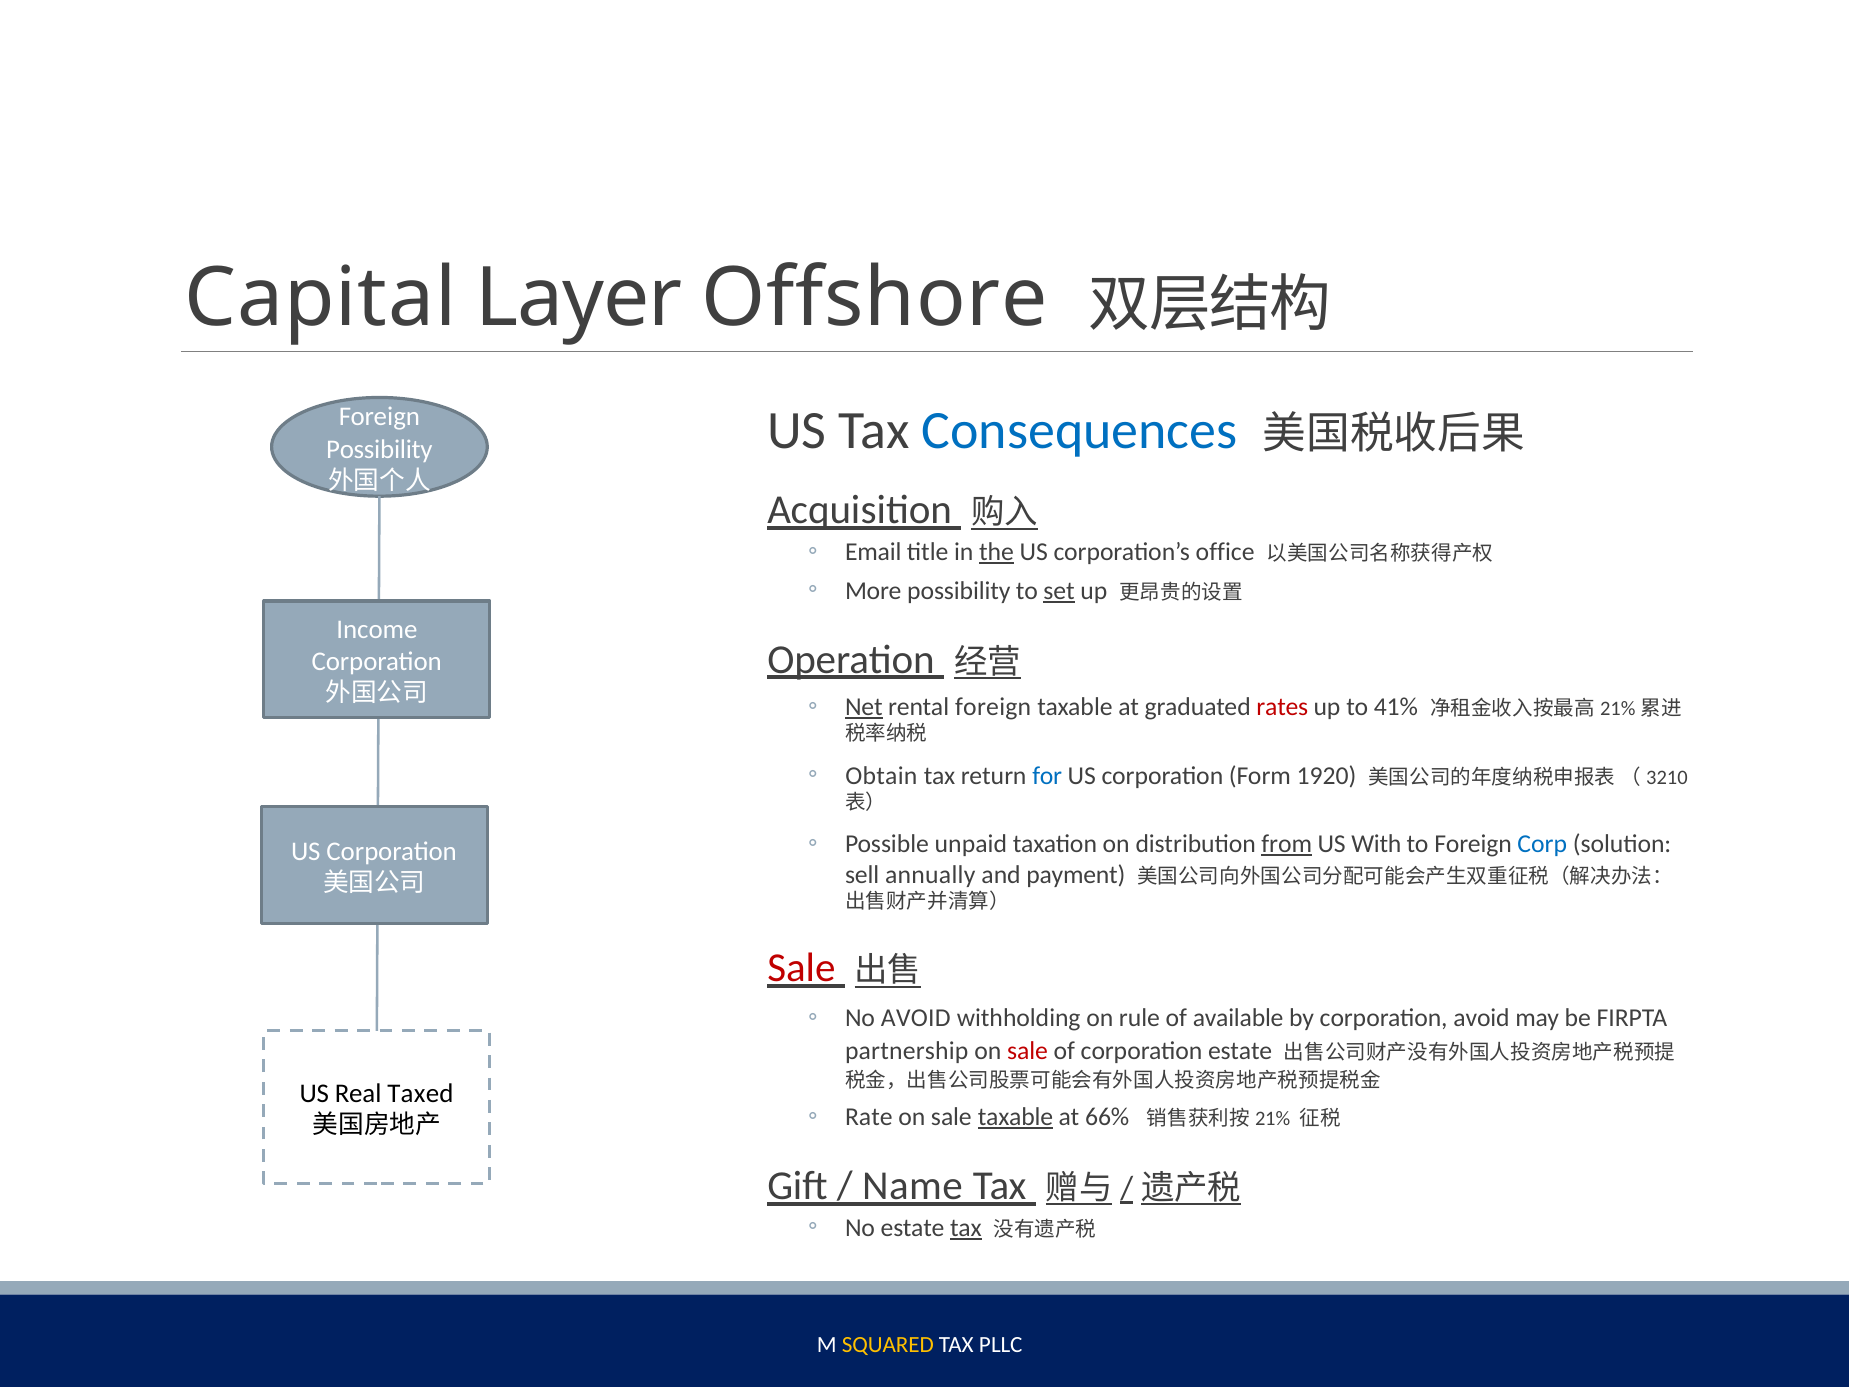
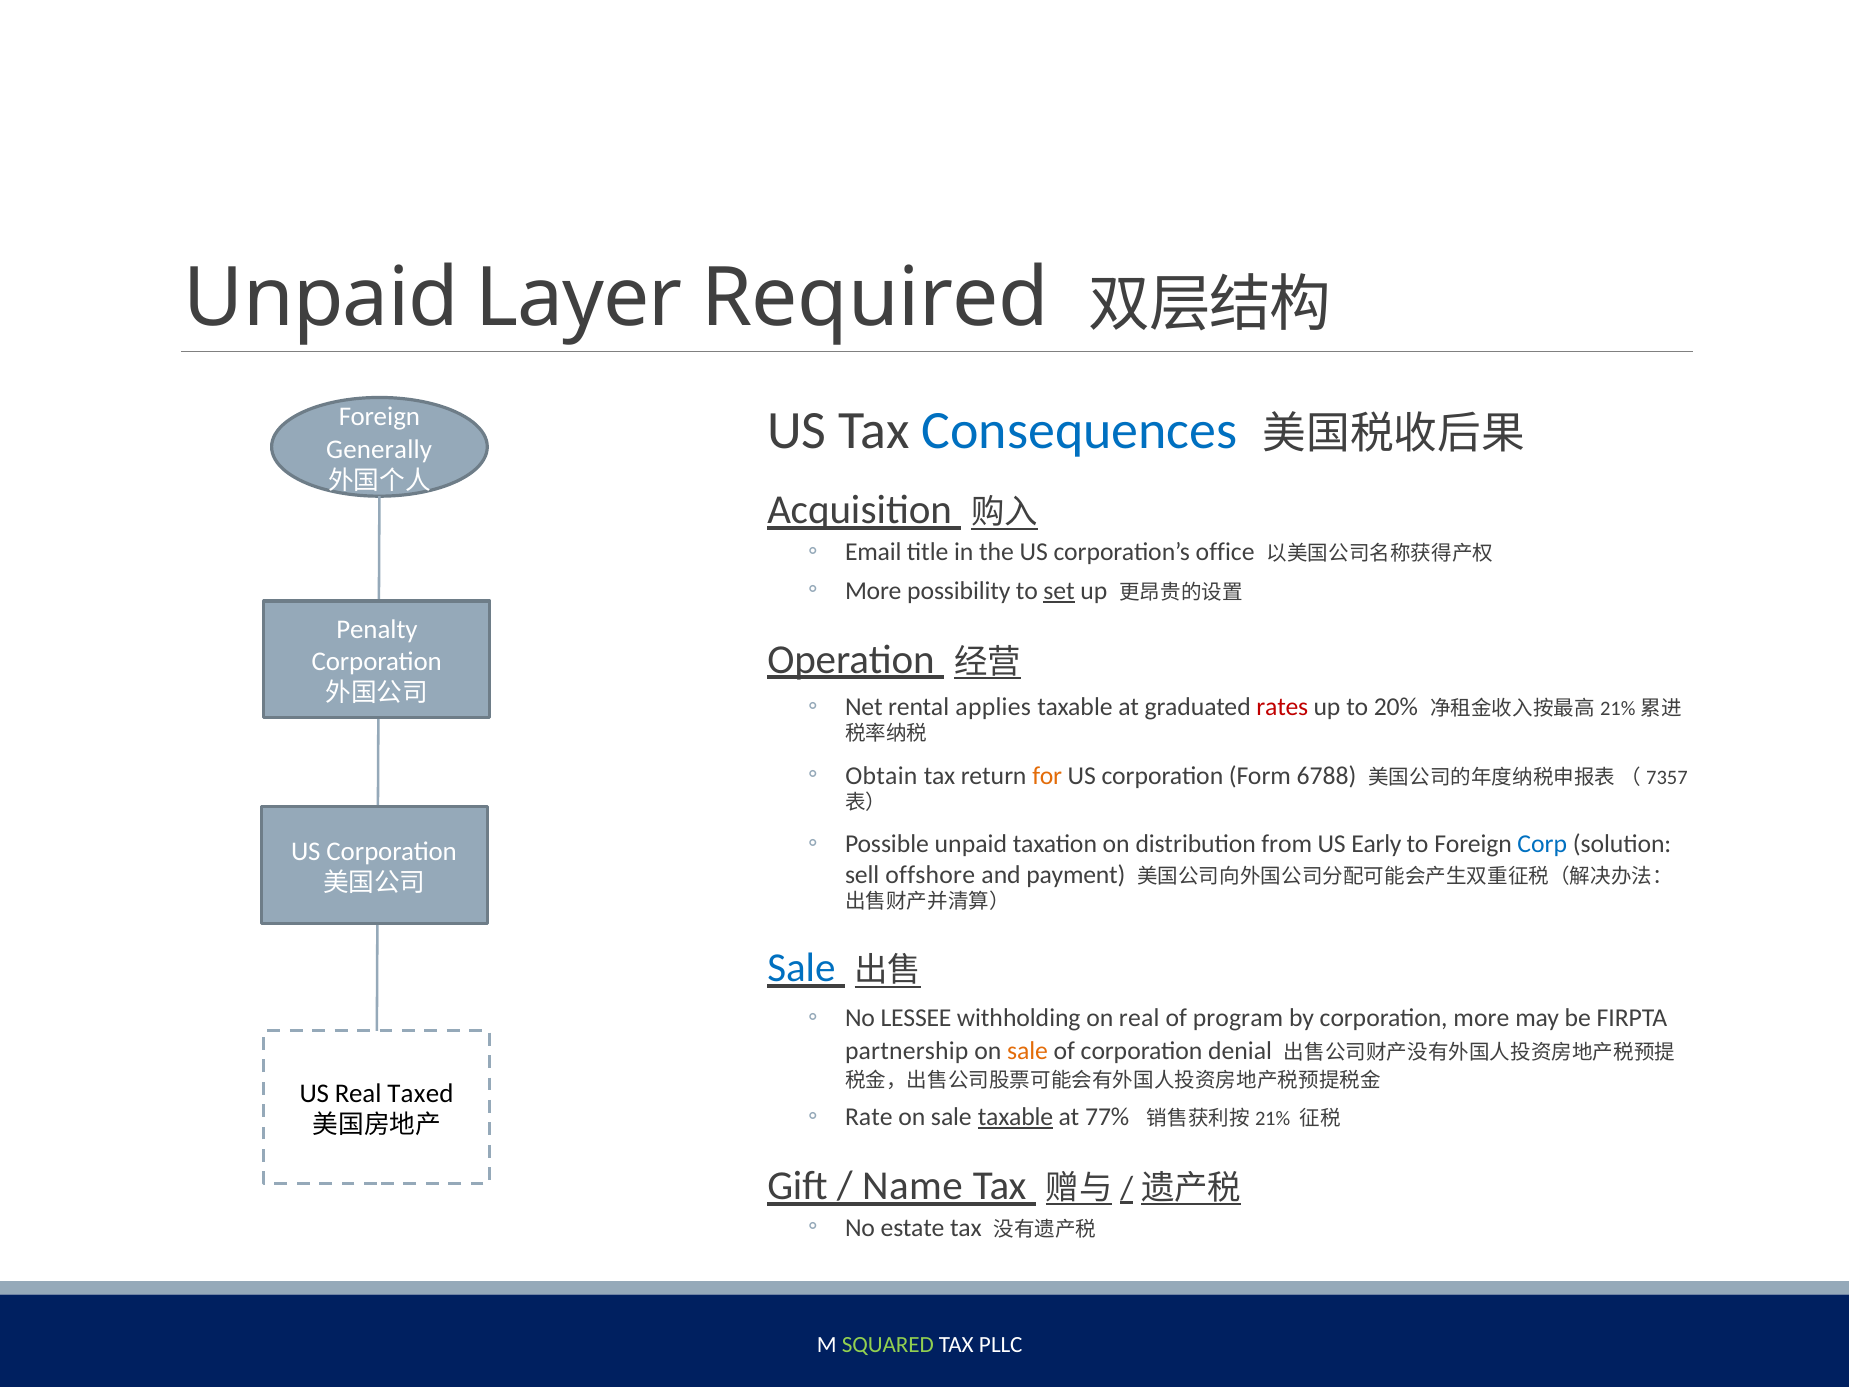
Capital at (321, 298): Capital -> Unpaid
Offshore: Offshore -> Required
Possibility at (379, 449): Possibility -> Generally
the underline: present -> none
Income: Income -> Penalty
Net underline: present -> none
rental foreign: foreign -> applies
41%: 41% -> 20%
for colour: blue -> orange
1920: 1920 -> 6788
3210: 3210 -> 7357
from underline: present -> none
With: With -> Early
annually: annually -> offshore
Sale at (801, 968) colour: red -> blue
No AVOID: AVOID -> LESSEE
on rule: rule -> real
available: available -> program
corporation avoid: avoid -> more
sale at (1028, 1051) colour: red -> orange
corporation estate: estate -> denial
66%: 66% -> 77%
tax at (966, 1228) underline: present -> none
SQUARED colour: yellow -> light green
